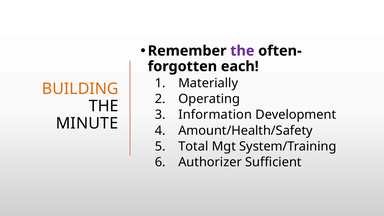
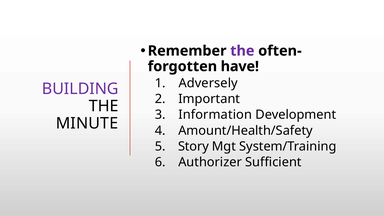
each: each -> have
Materially: Materially -> Adversely
BUILDING colour: orange -> purple
Operating: Operating -> Important
Total: Total -> Story
